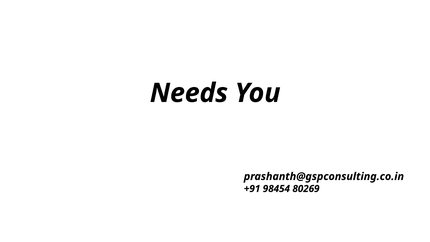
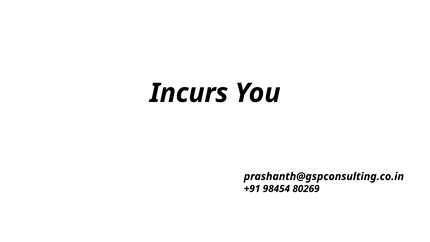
Needs: Needs -> Incurs
